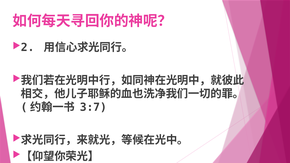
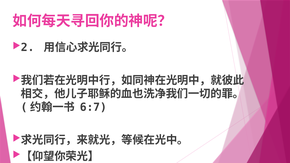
3:7: 3:7 -> 6:7
